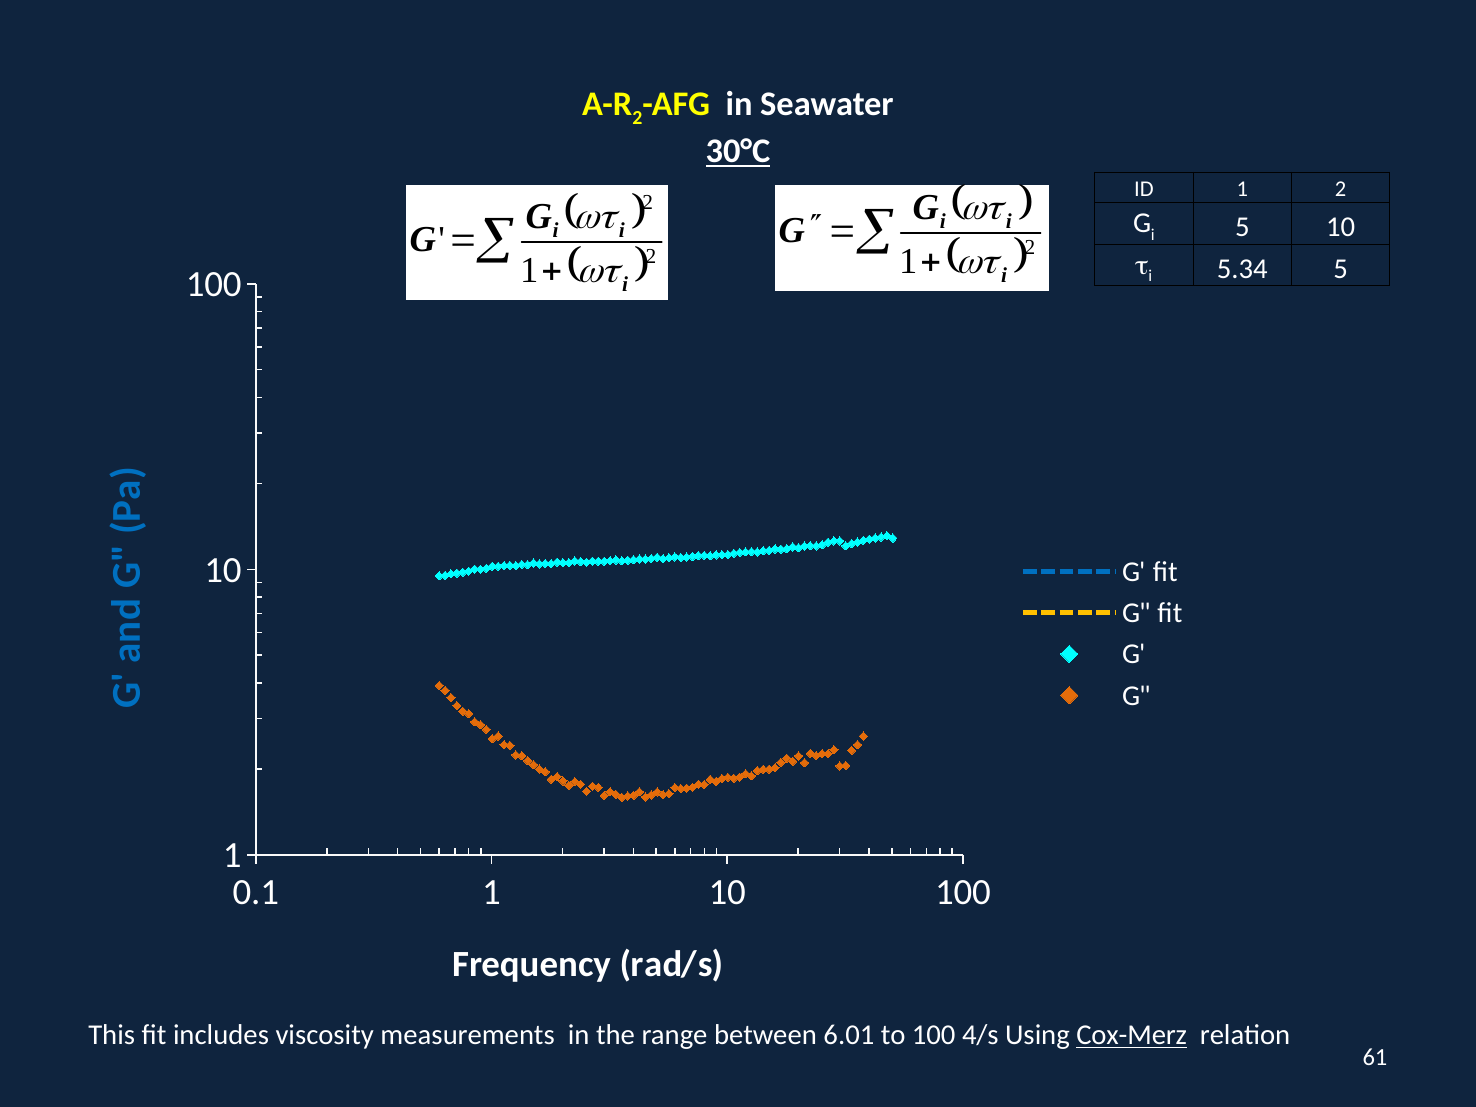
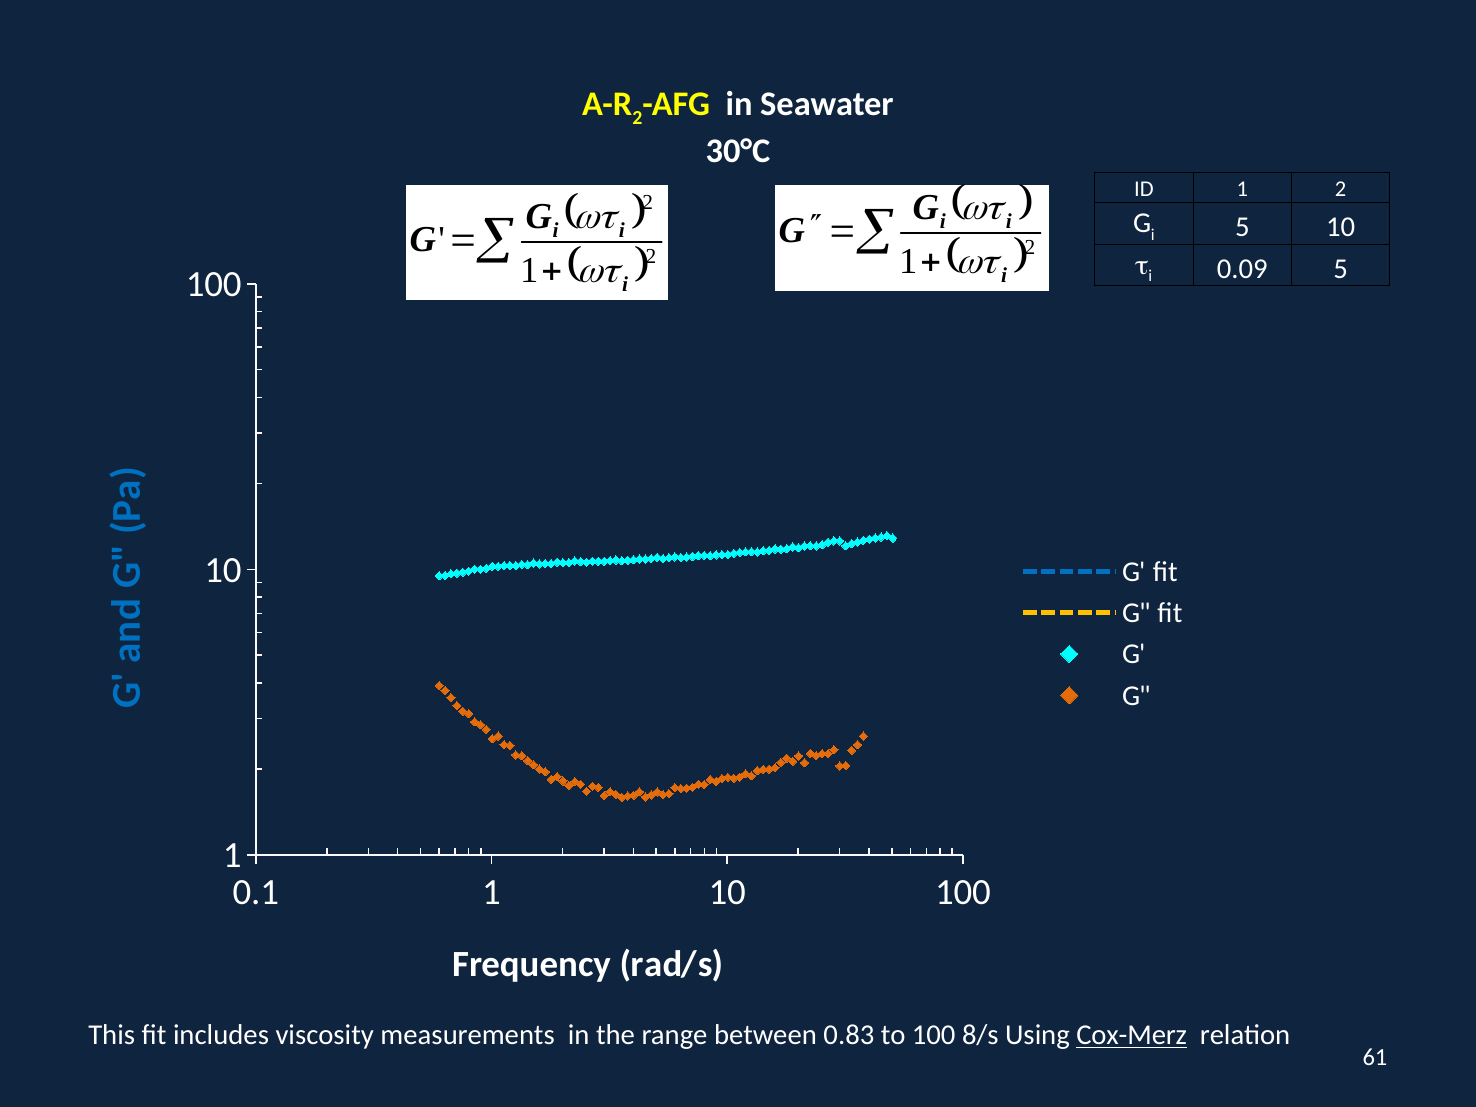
30°C underline: present -> none
5.34: 5.34 -> 0.09
6.01: 6.01 -> 0.83
4/s: 4/s -> 8/s
